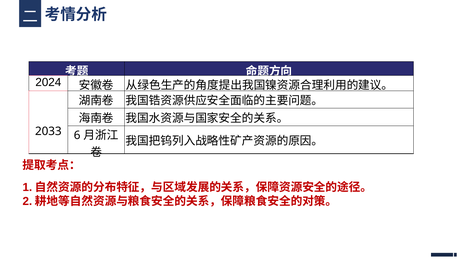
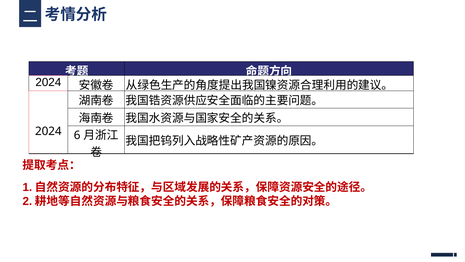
2033 at (48, 131): 2033 -> 2024
